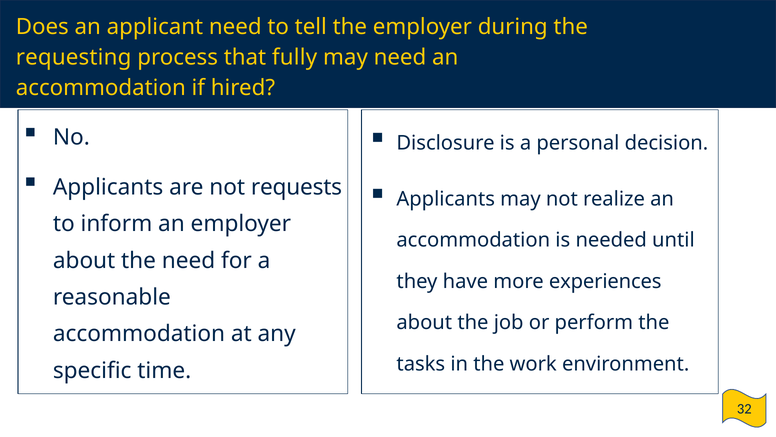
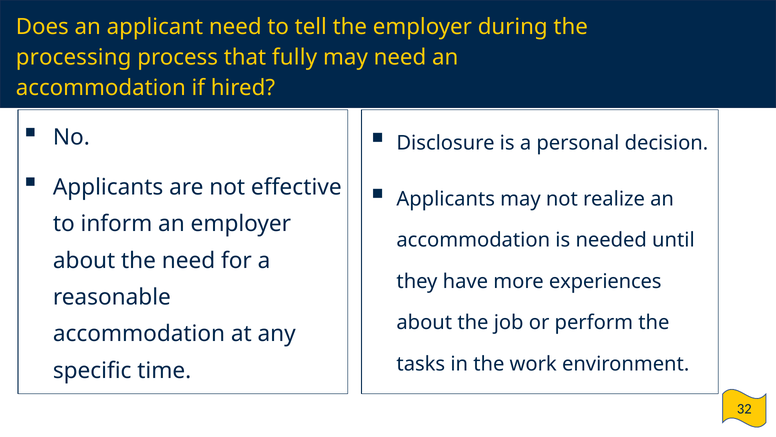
requesting: requesting -> processing
requests: requests -> effective
